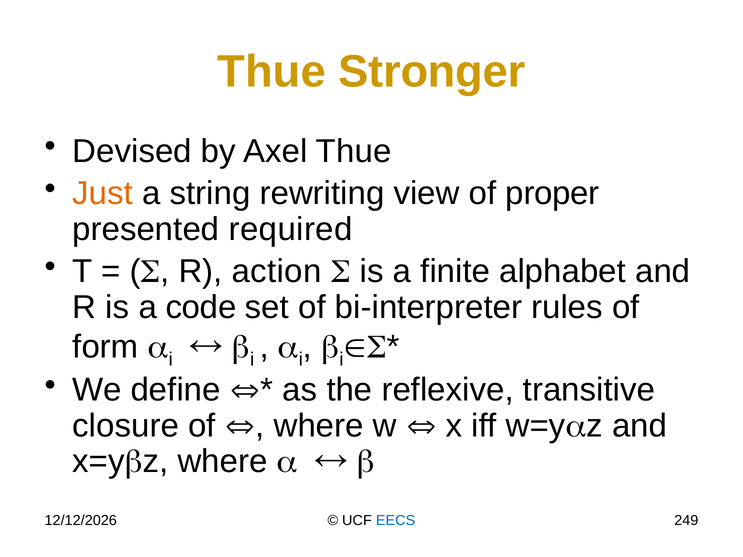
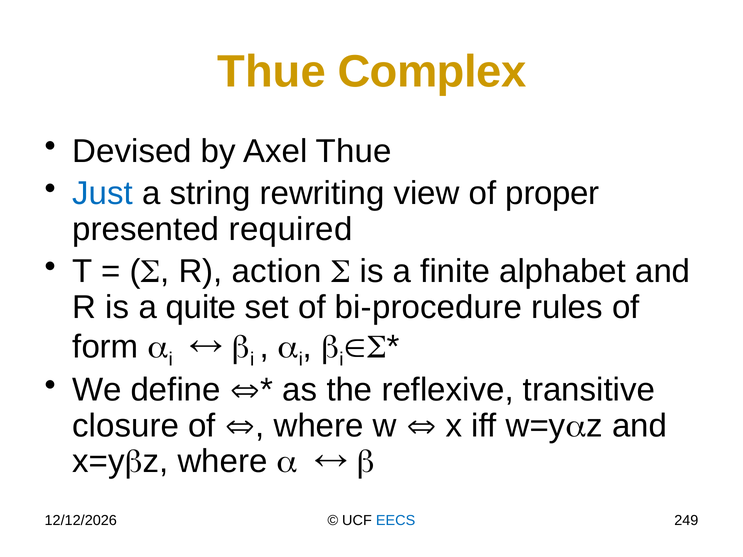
Stronger: Stronger -> Complex
Just colour: orange -> blue
code: code -> quite
bi-interpreter: bi-interpreter -> bi-procedure
